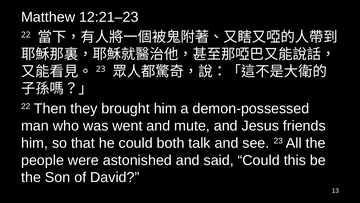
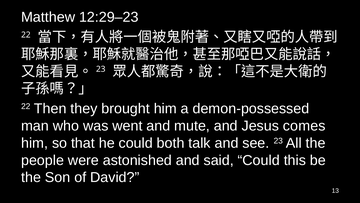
12:21–23: 12:21–23 -> 12:29–23
friends: friends -> comes
